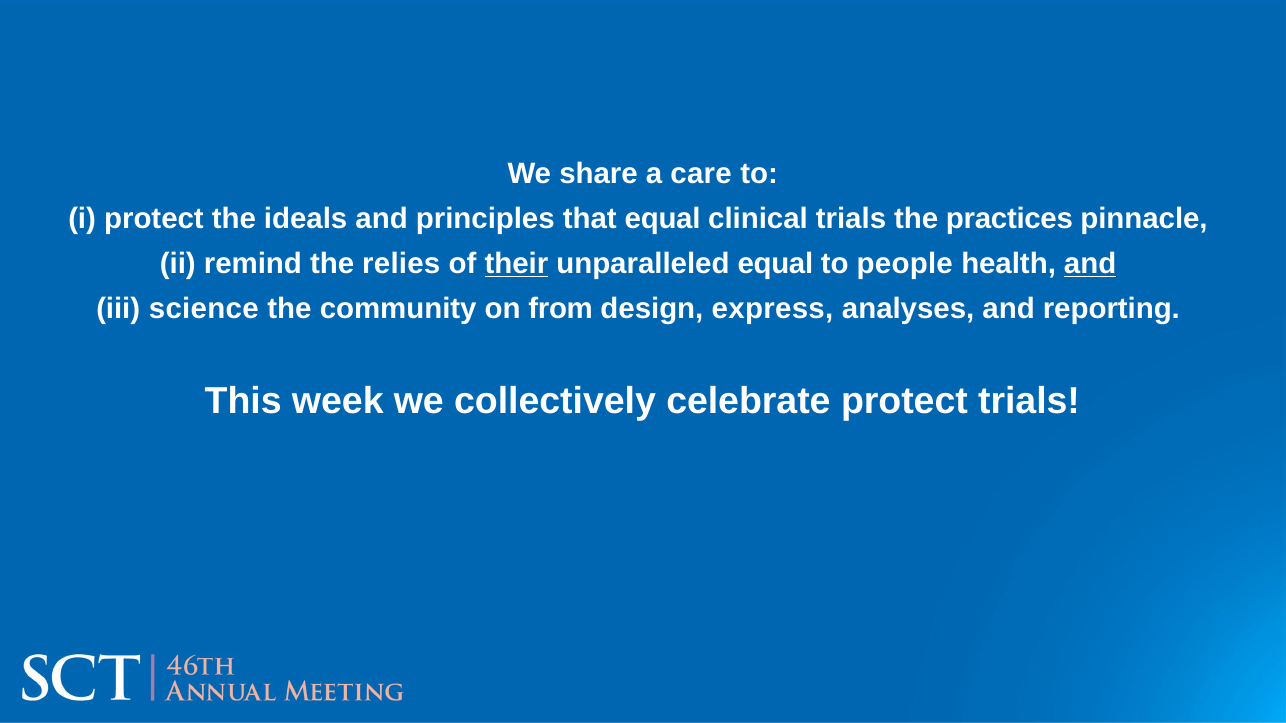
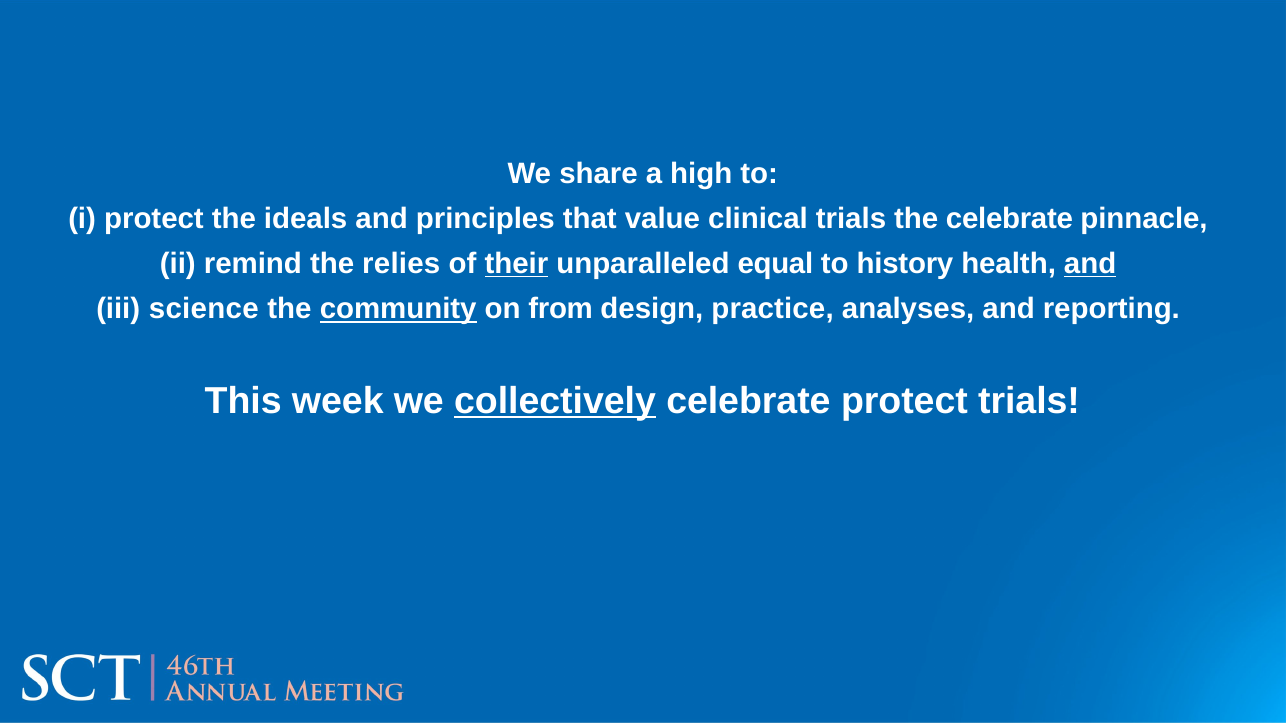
care: care -> high
that equal: equal -> value
the practices: practices -> celebrate
people: people -> history
community underline: none -> present
express: express -> practice
collectively underline: none -> present
